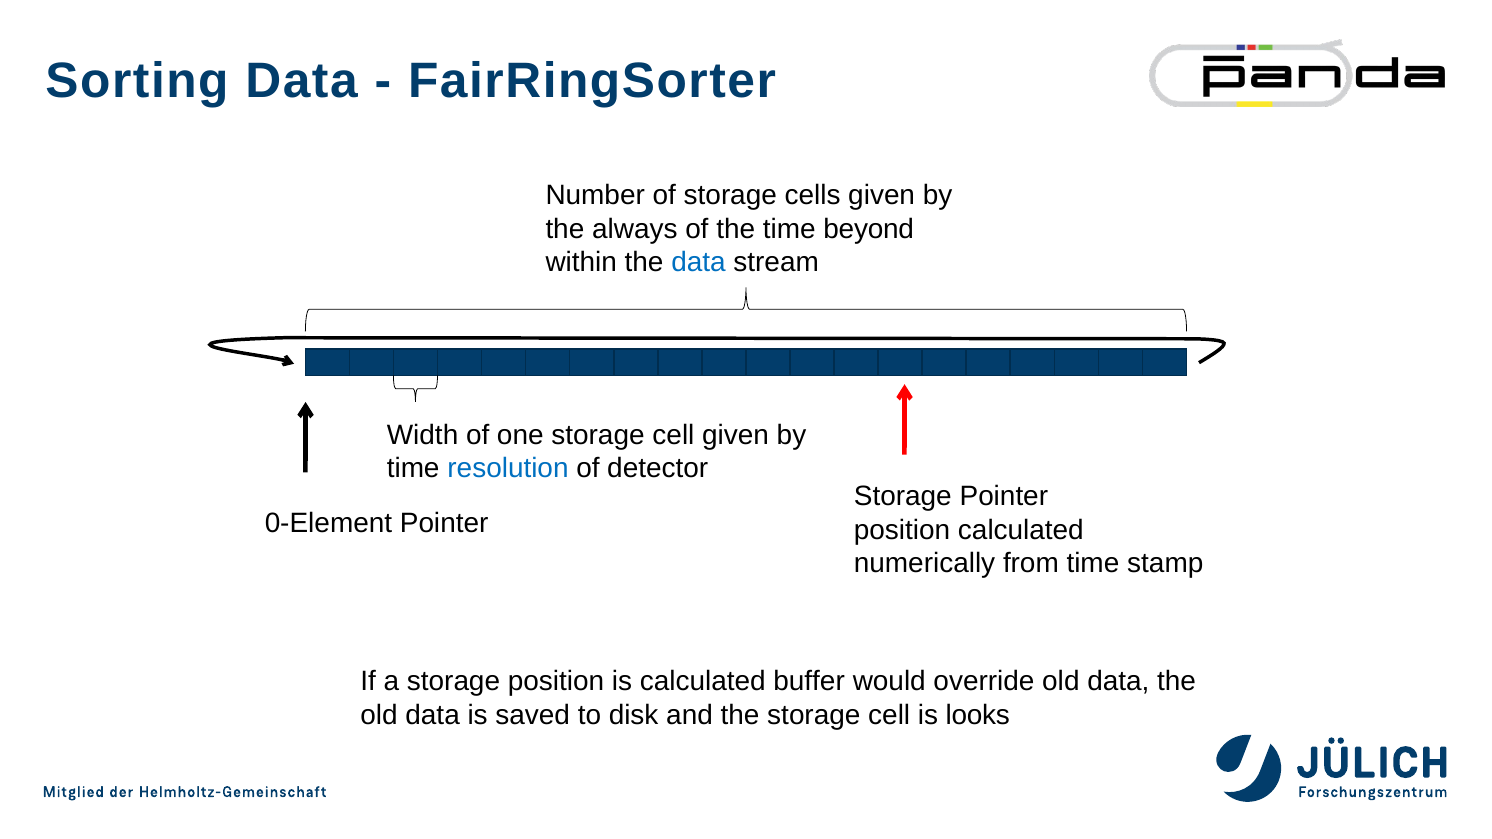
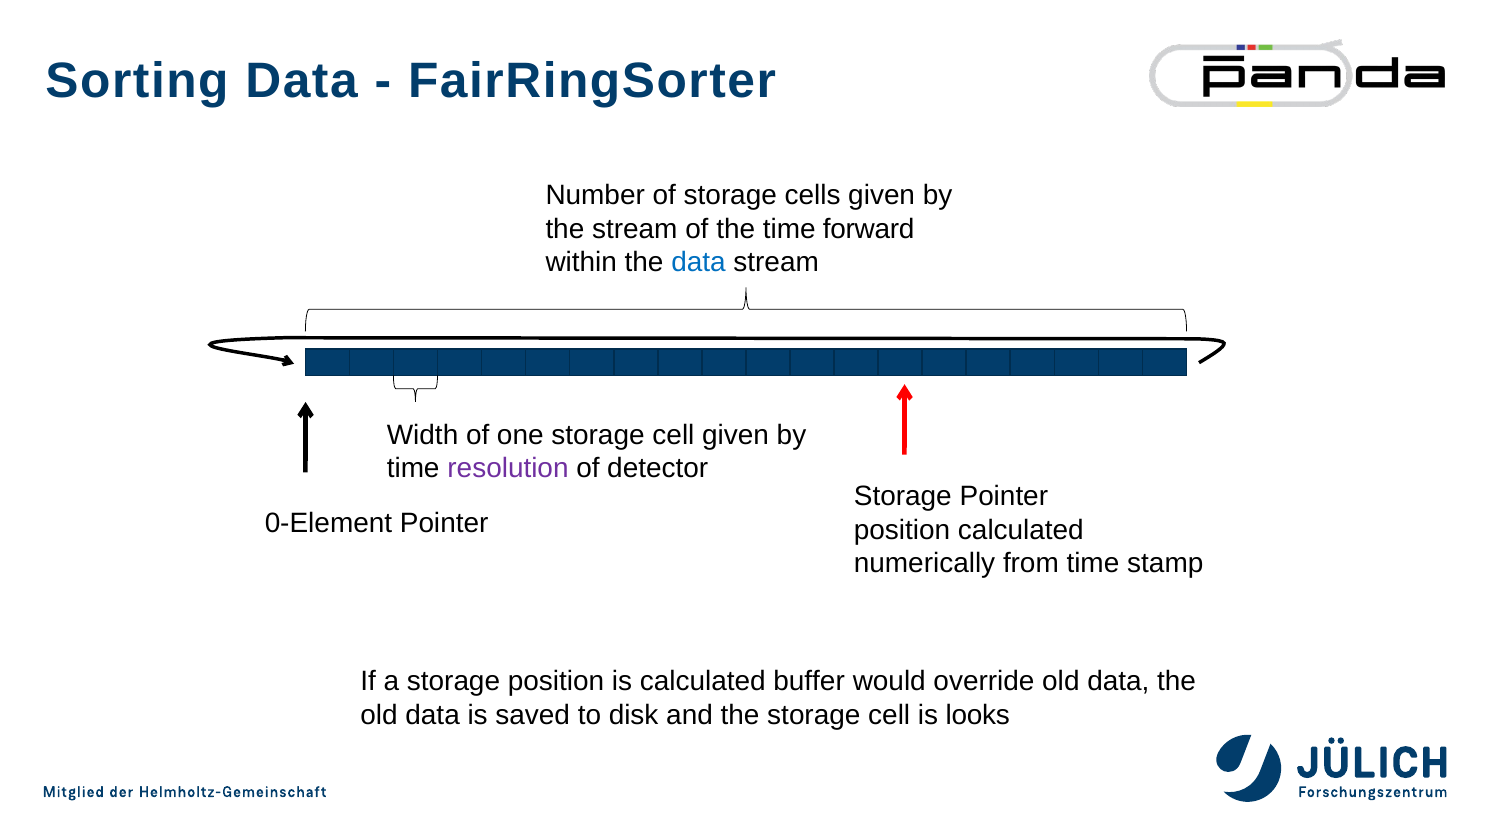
the always: always -> stream
beyond: beyond -> forward
resolution colour: blue -> purple
